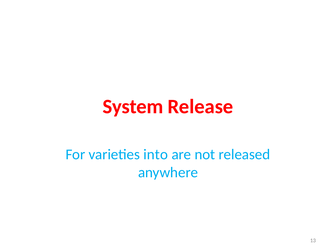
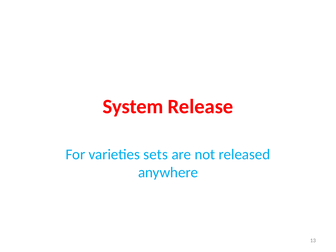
into: into -> sets
